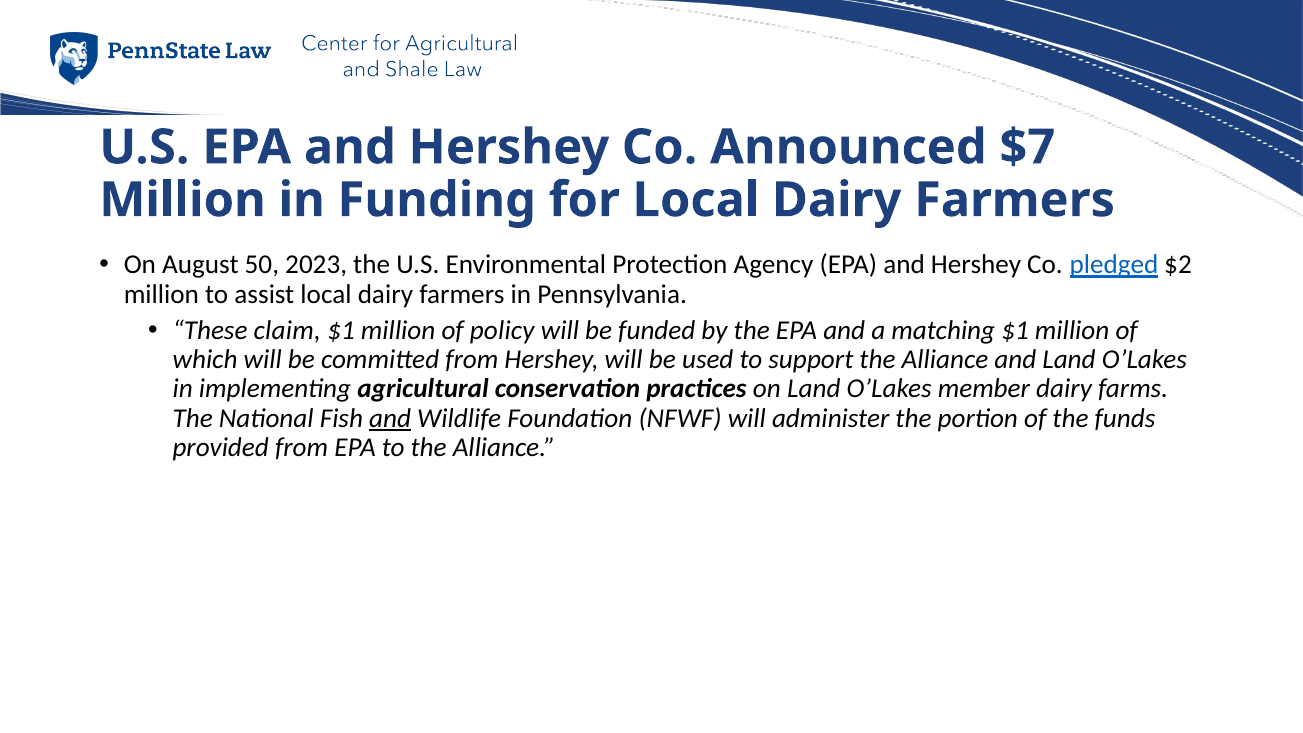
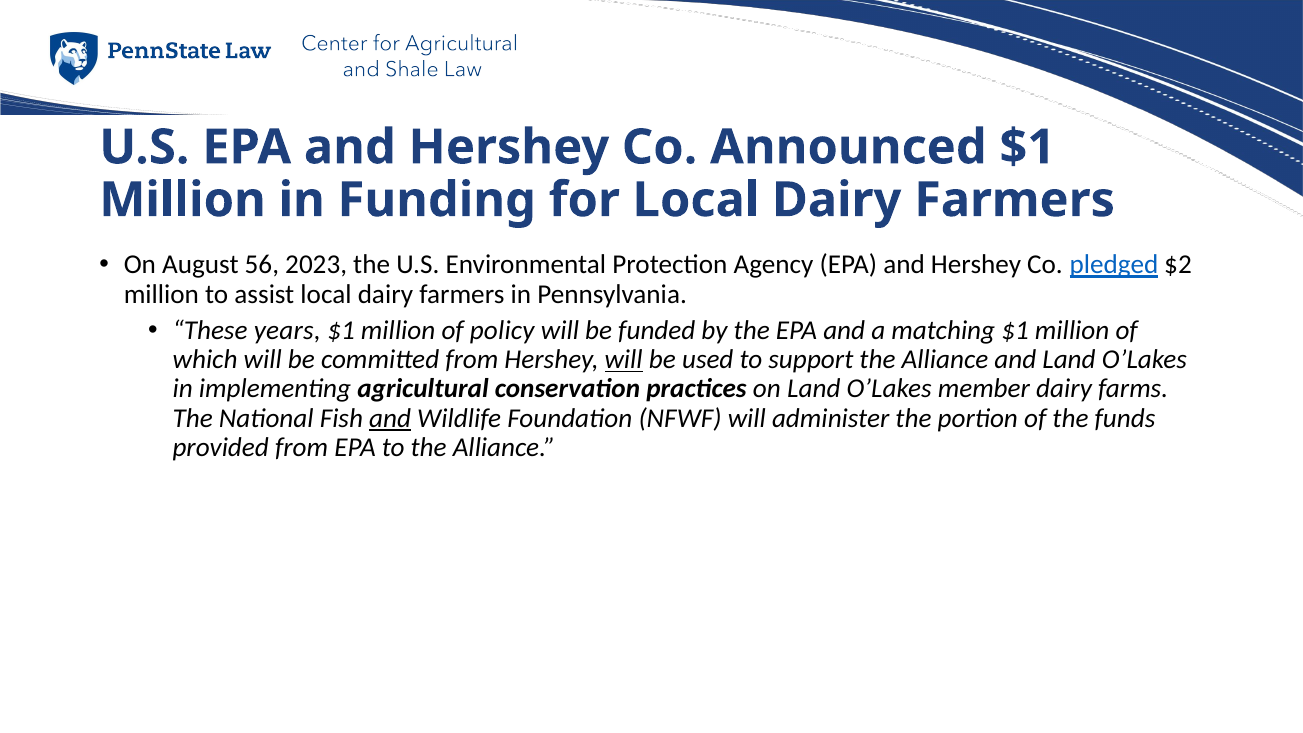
Announced $7: $7 -> $1
50: 50 -> 56
claim: claim -> years
will at (624, 360) underline: none -> present
